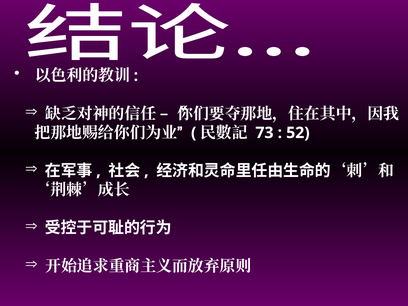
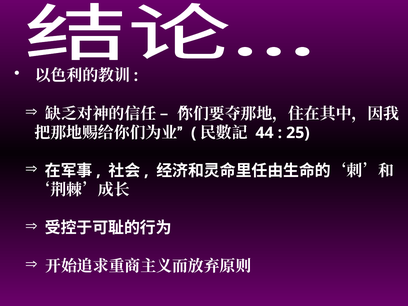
73: 73 -> 44
52: 52 -> 25
